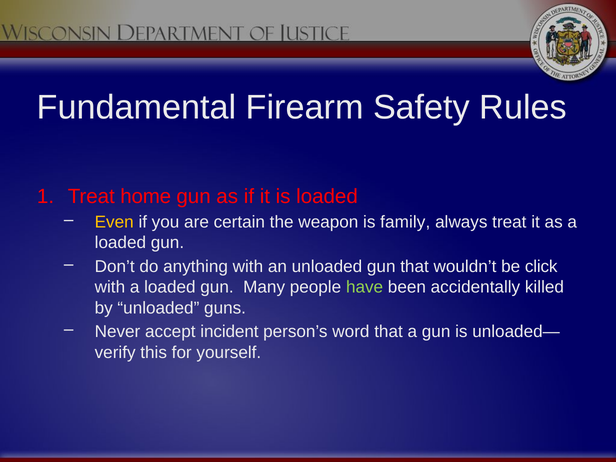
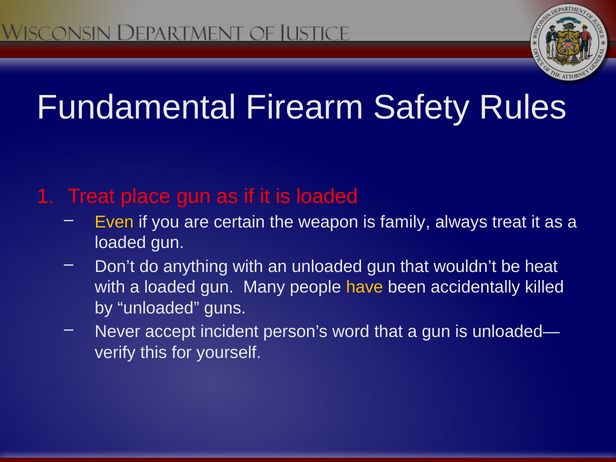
home: home -> place
click: click -> heat
have colour: light green -> yellow
